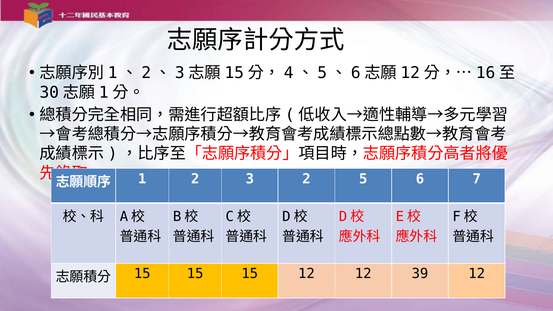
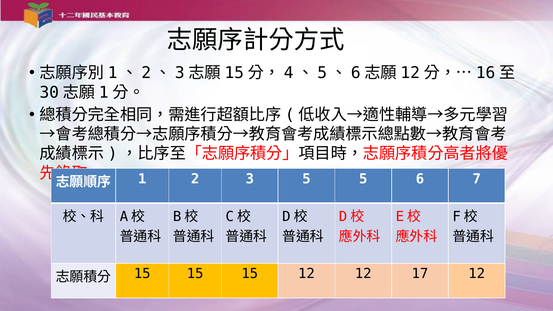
3 2: 2 -> 5
39: 39 -> 17
